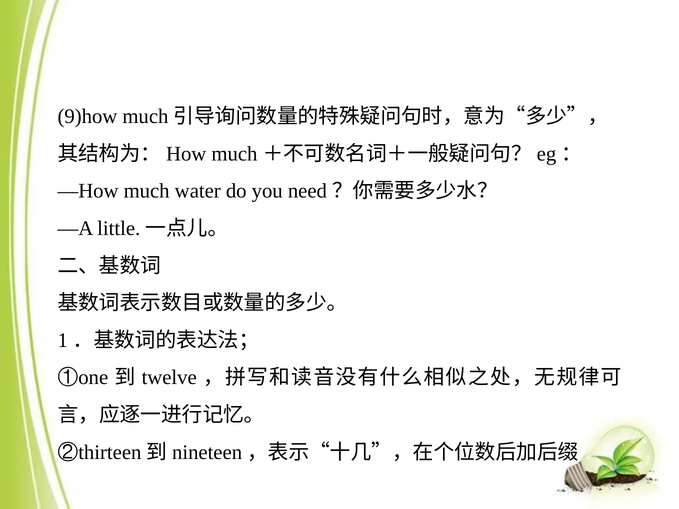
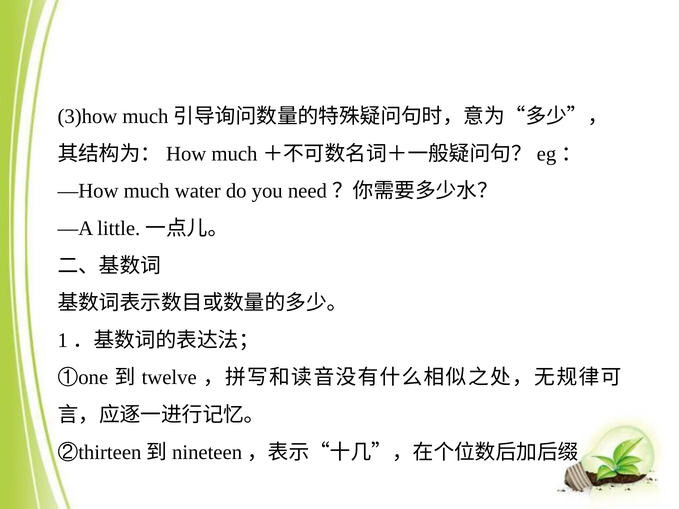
9)how: 9)how -> 3)how
